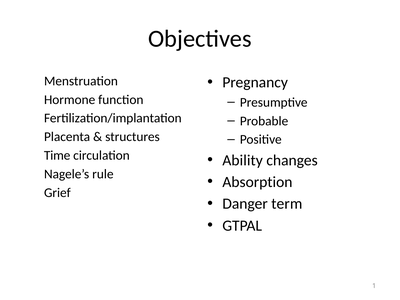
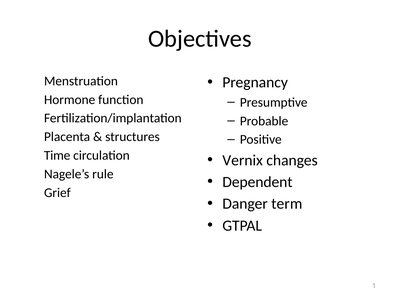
Ability: Ability -> Vernix
Absorption: Absorption -> Dependent
